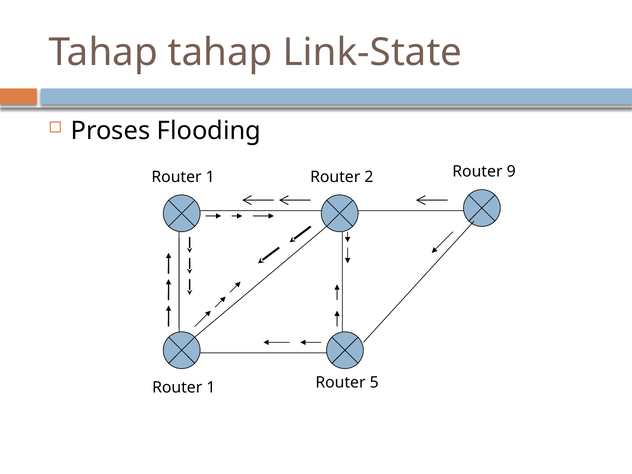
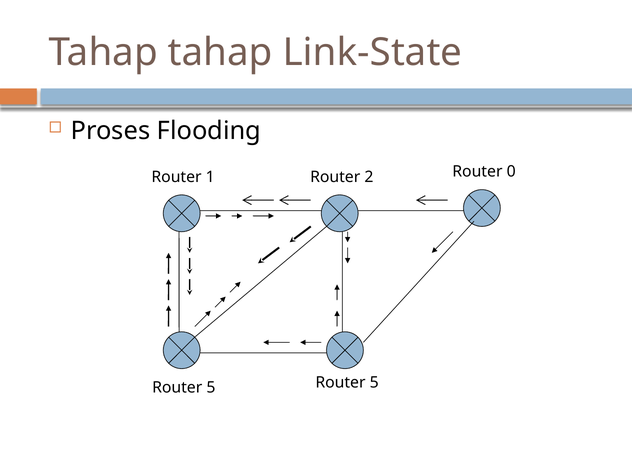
9: 9 -> 0
1 at (211, 388): 1 -> 5
